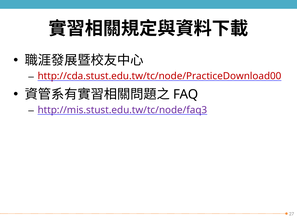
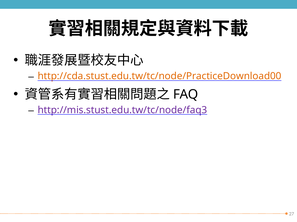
http://cda.stust.edu.tw/tc/node/PracticeDownload00 colour: red -> orange
